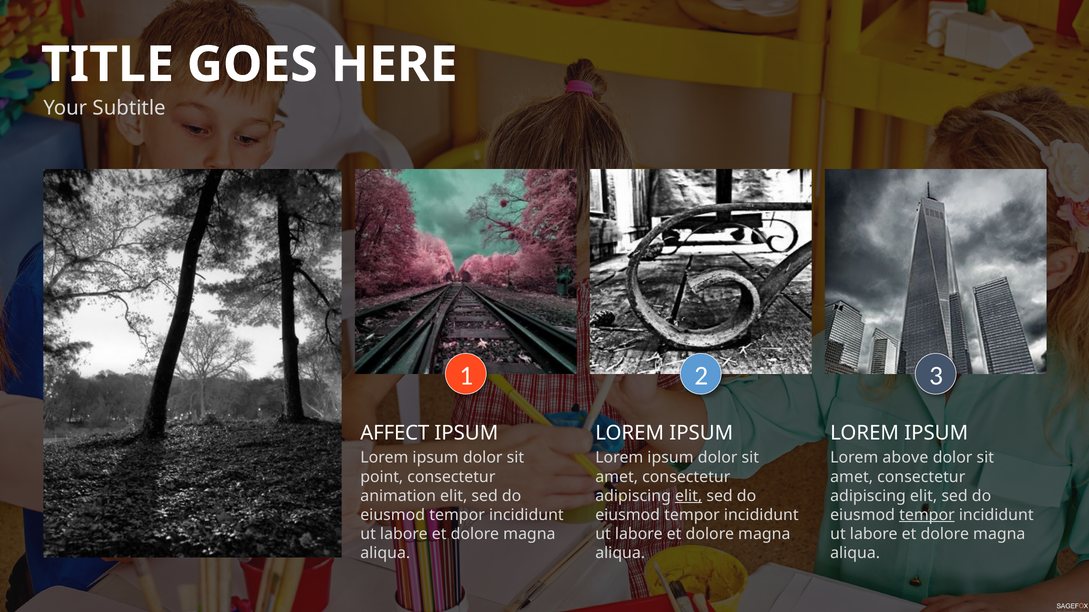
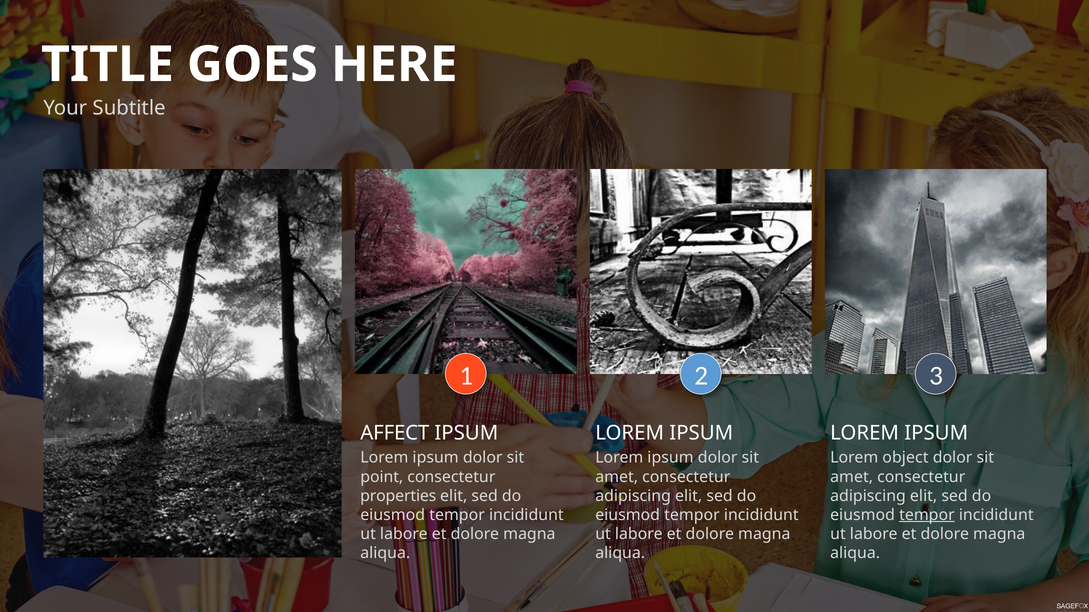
above: above -> object
animation: animation -> properties
elit at (689, 496) underline: present -> none
